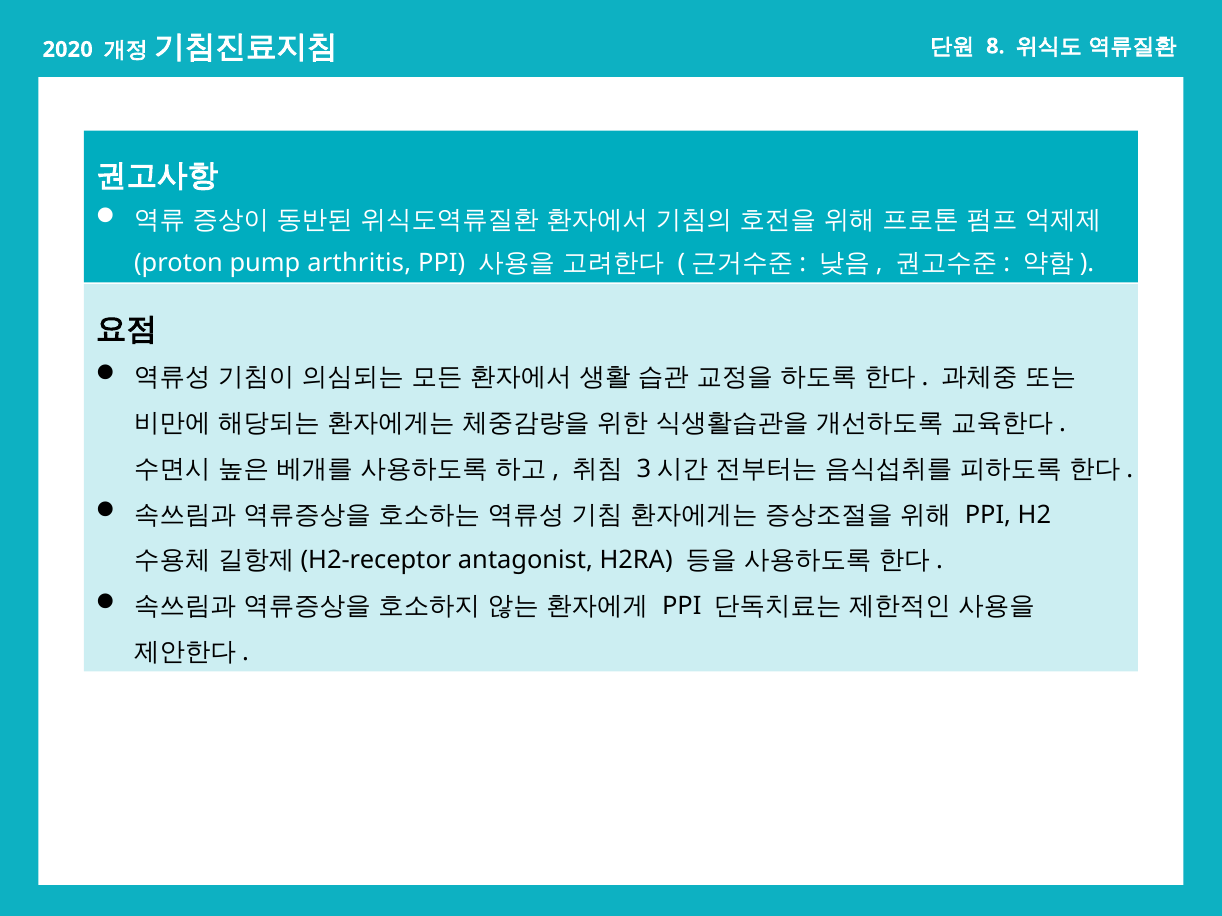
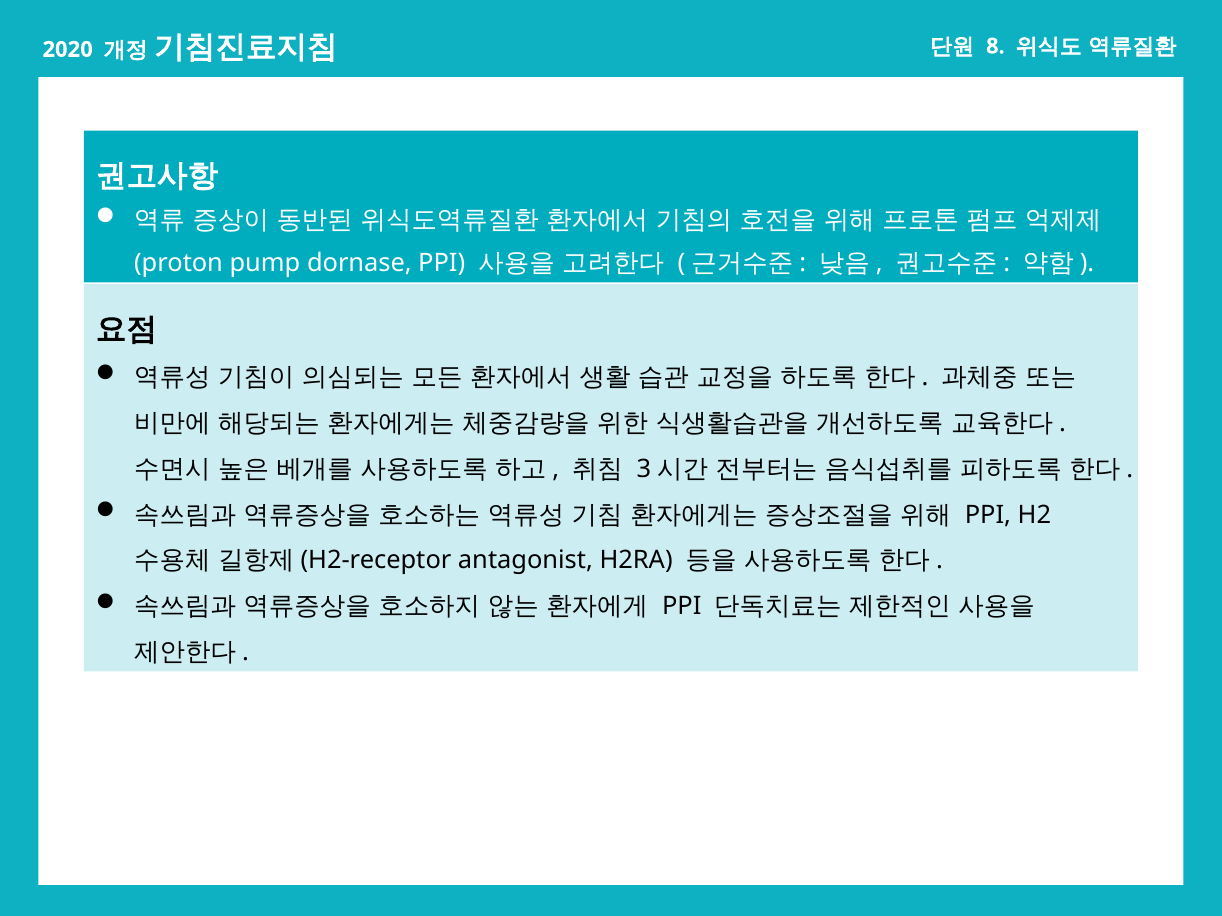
arthritis: arthritis -> dornase
